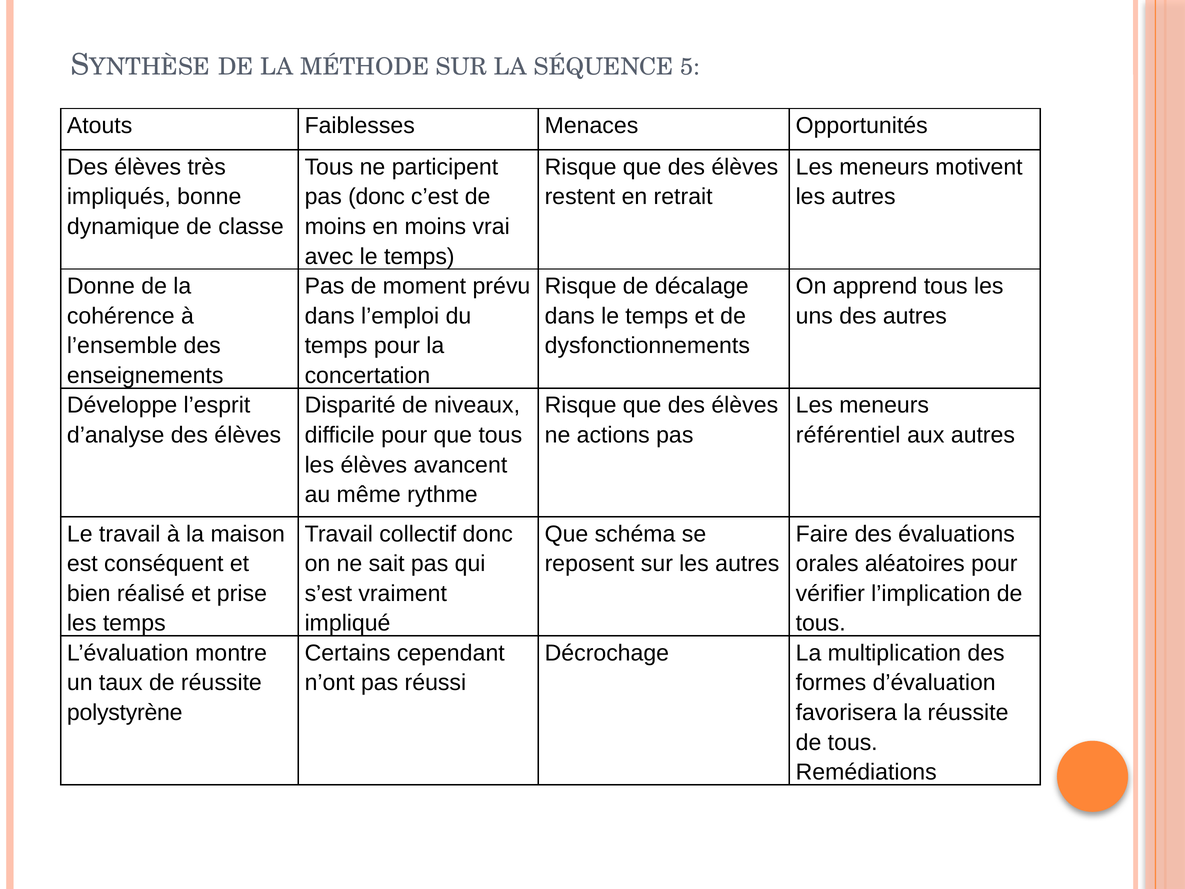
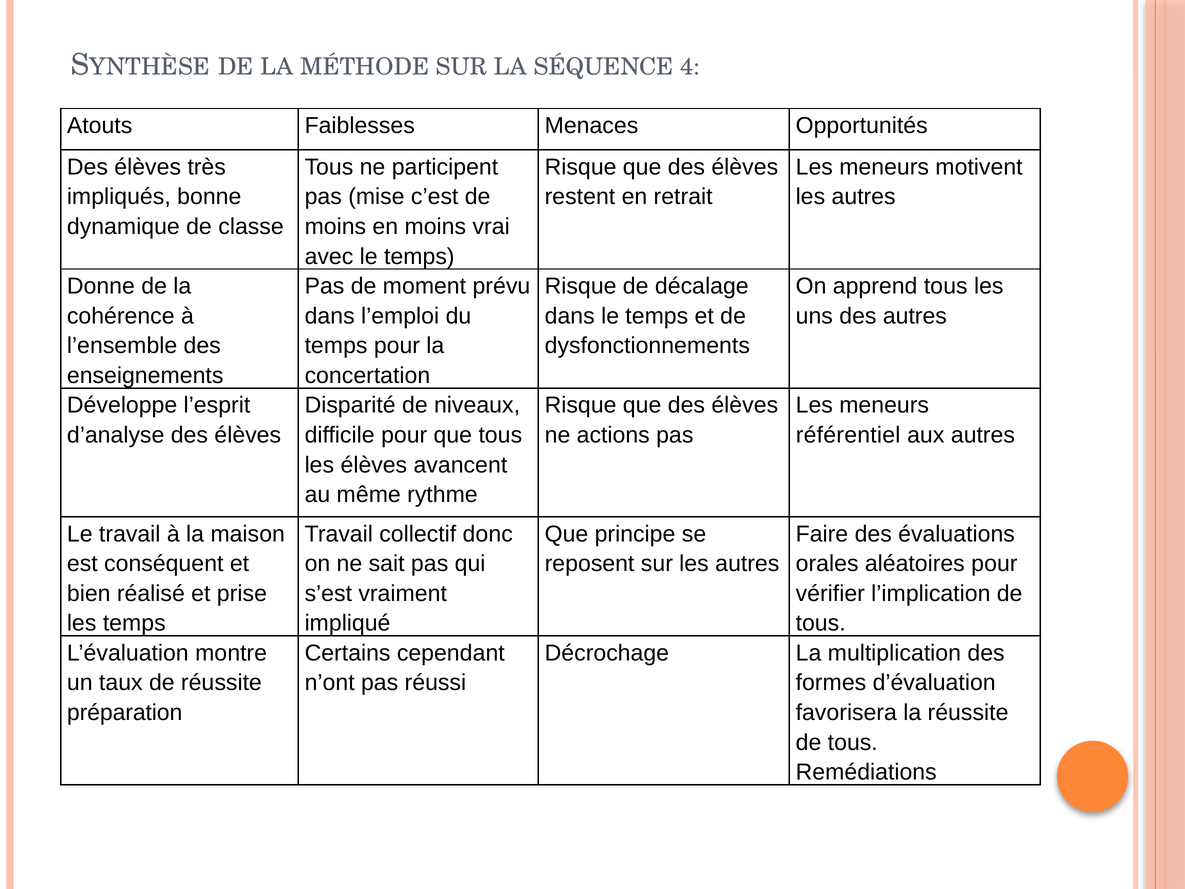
5: 5 -> 4
pas donc: donc -> mise
schéma: schéma -> principe
polystyrène: polystyrène -> préparation
